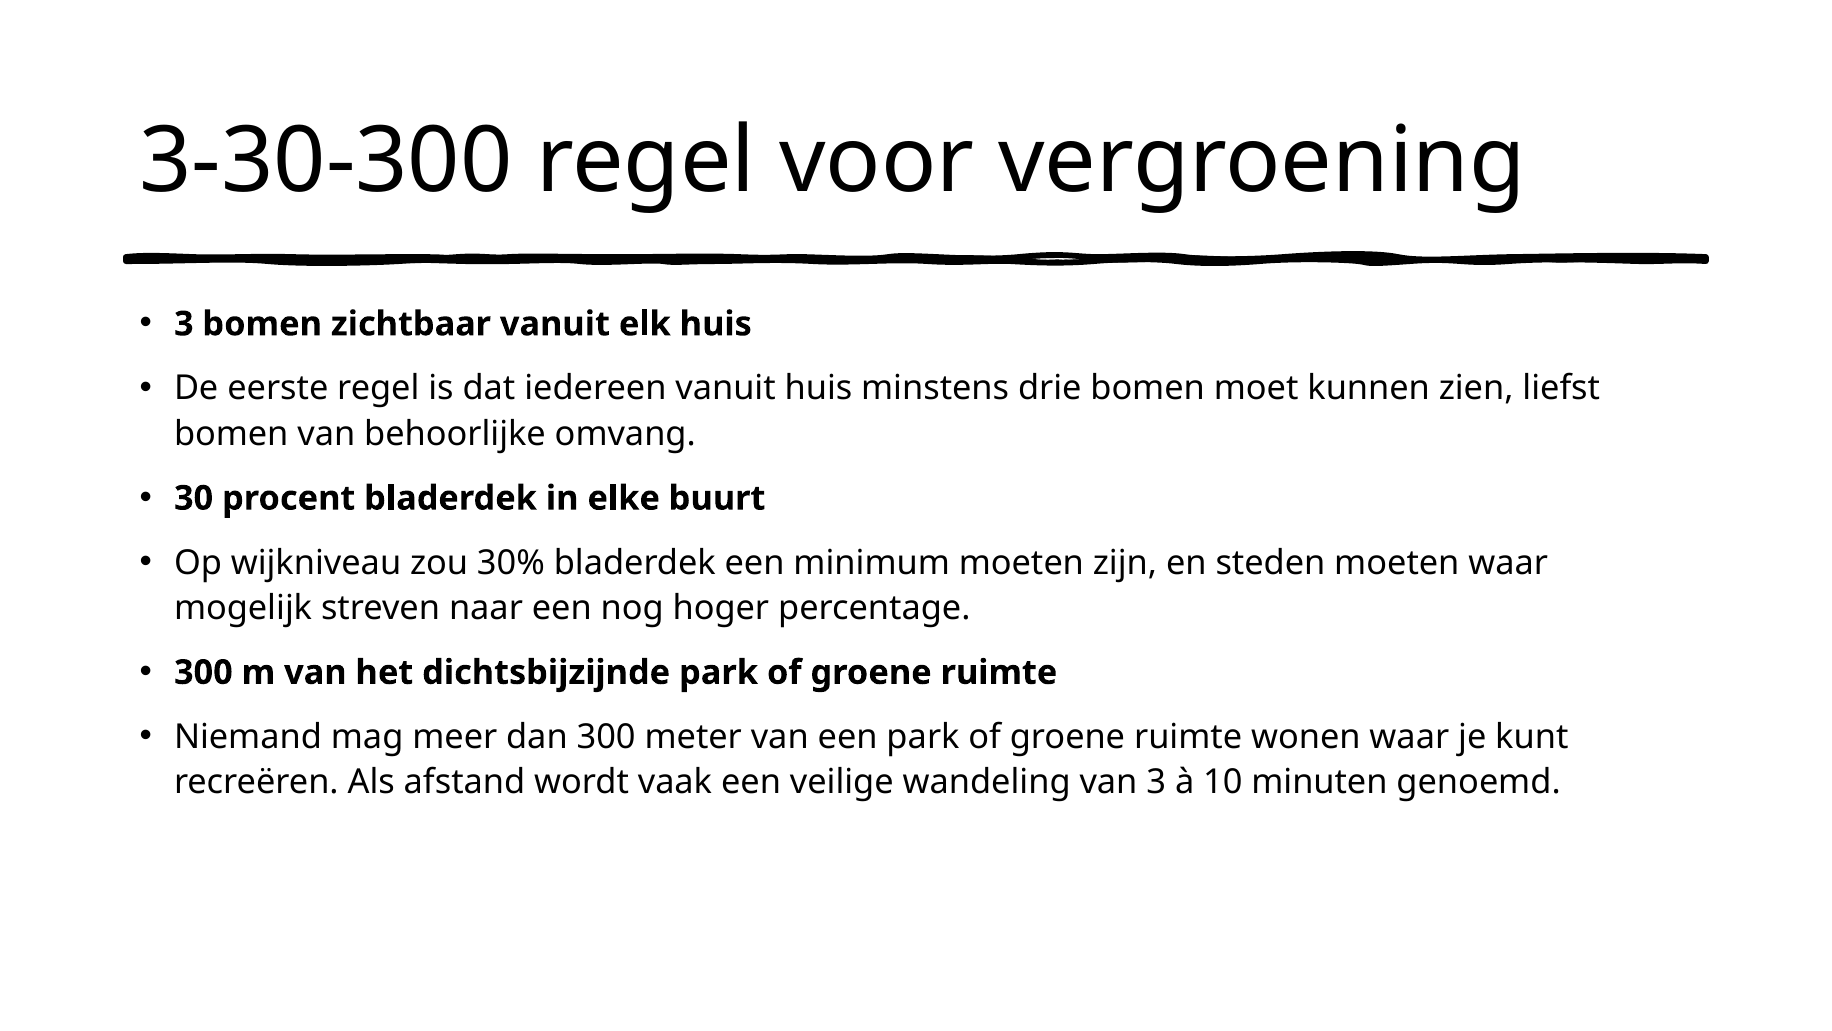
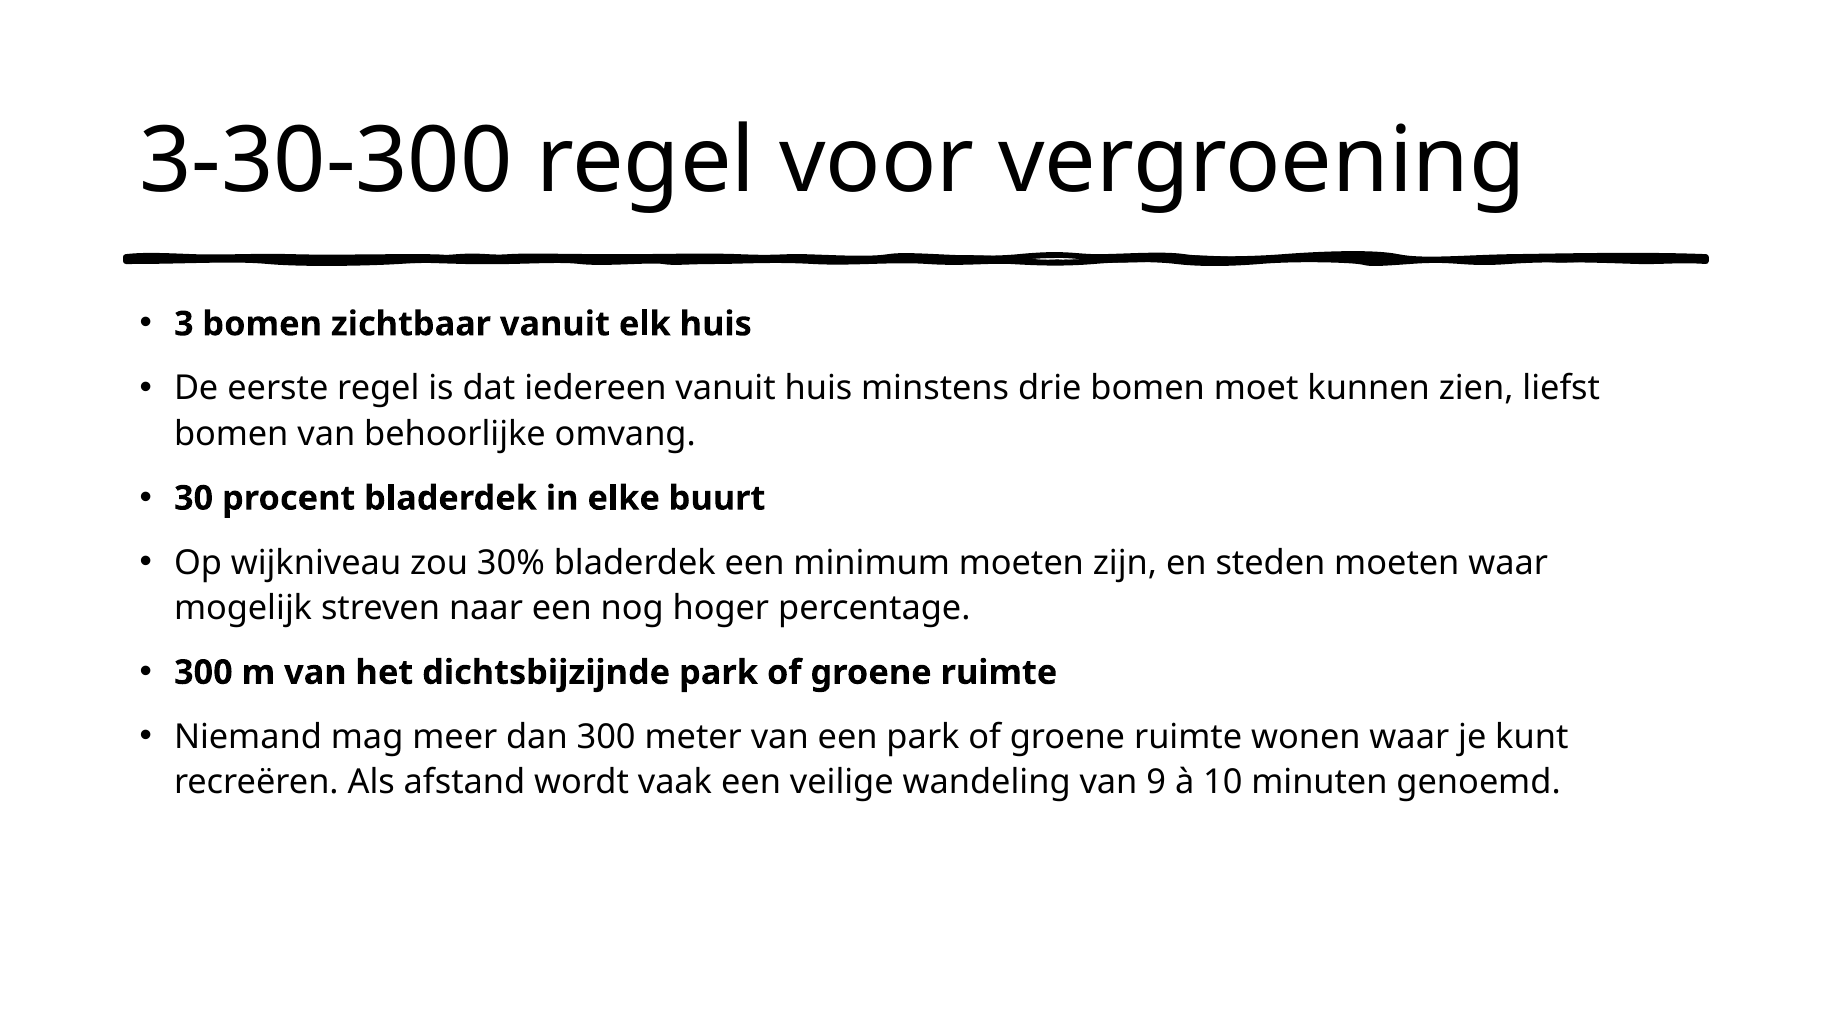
van 3: 3 -> 9
